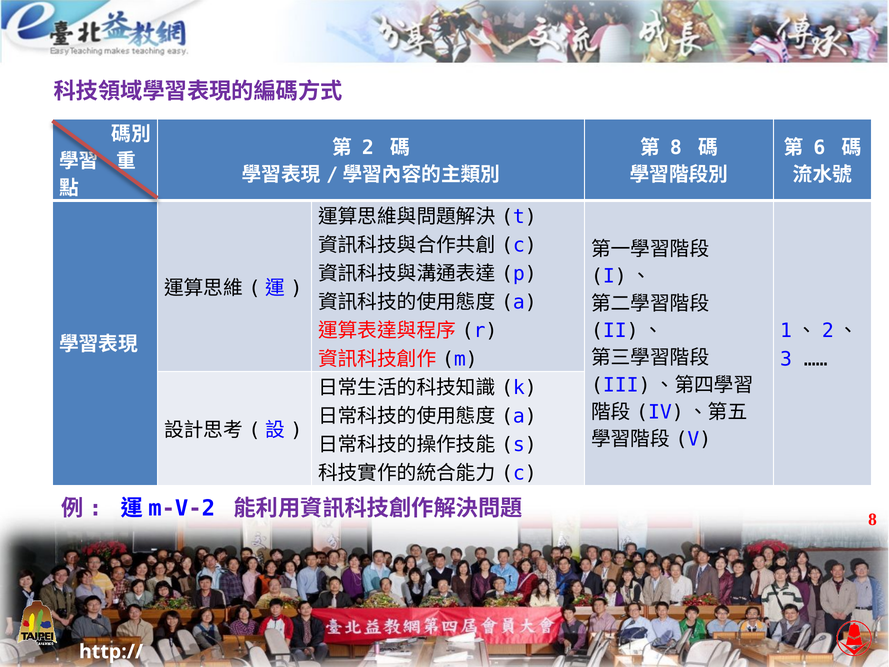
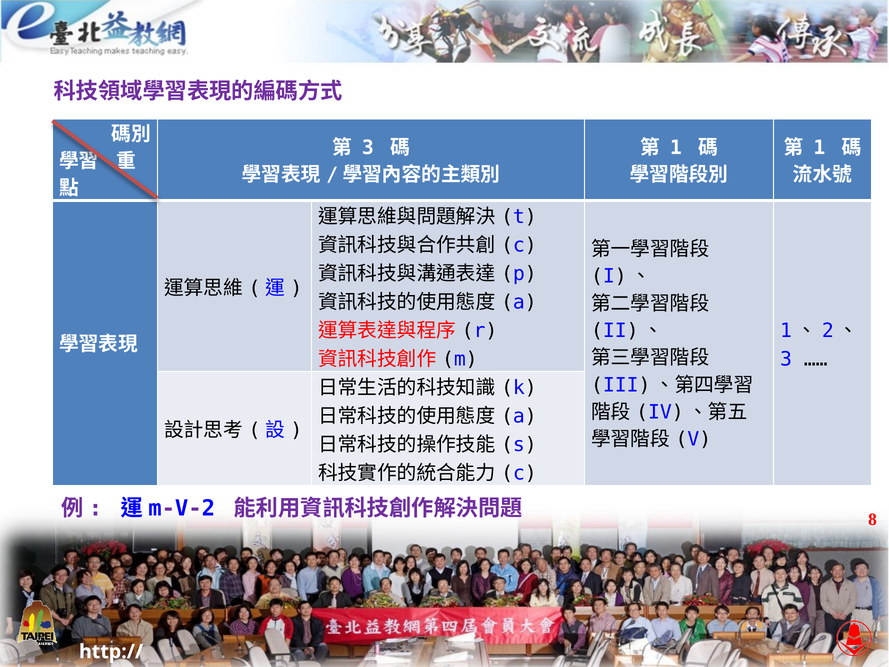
2 at (368, 148): 2 -> 3
8 at (676, 148): 8 -> 1
6 at (819, 148): 6 -> 1
